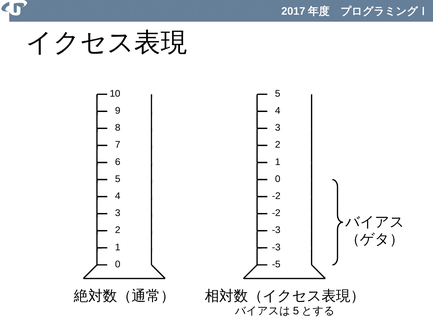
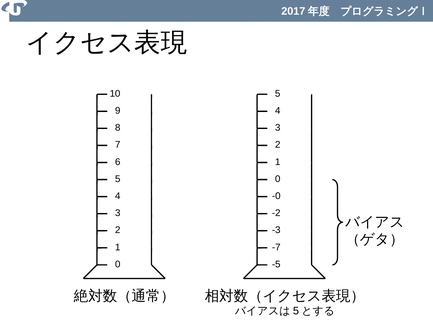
-2 at (276, 196): -2 -> -0
-3 at (276, 247): -3 -> -7
